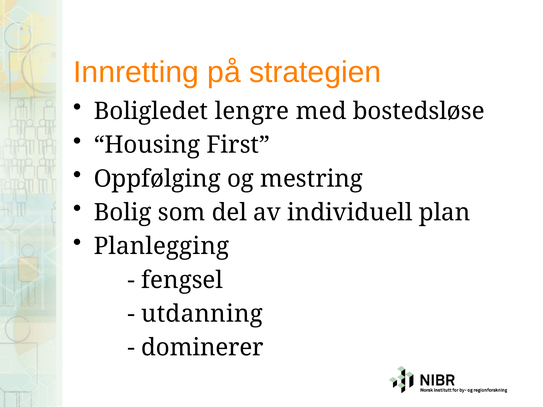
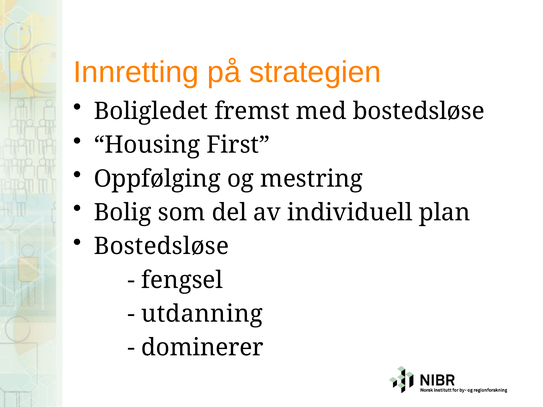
lengre: lengre -> fremst
Planlegging at (161, 247): Planlegging -> Bostedsløse
